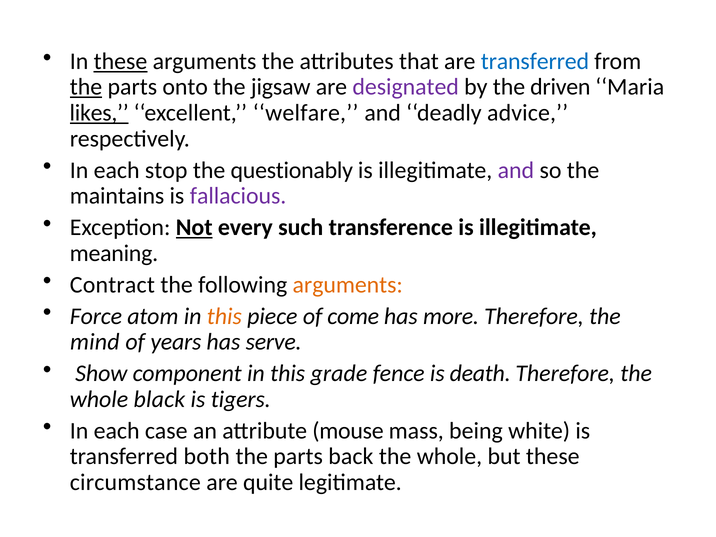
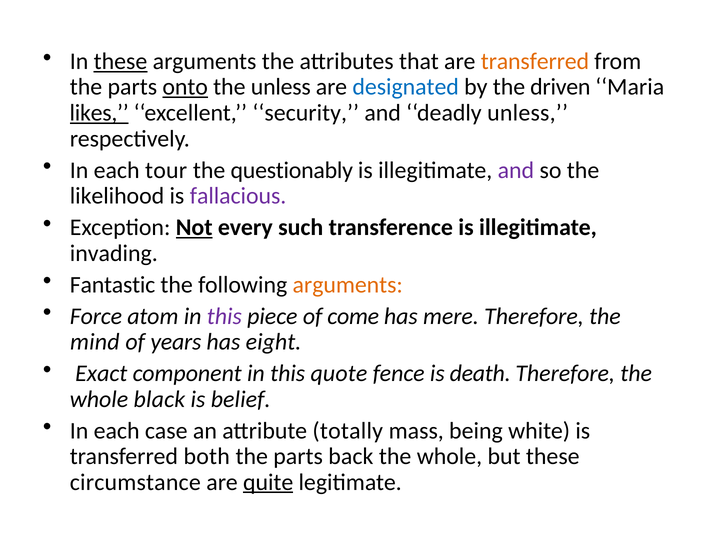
transferred at (535, 61) colour: blue -> orange
the at (86, 87) underline: present -> none
onto underline: none -> present
the jigsaw: jigsaw -> unless
designated colour: purple -> blue
welfare: welfare -> security
deadly advice: advice -> unless
stop: stop -> tour
maintains: maintains -> likelihood
meaning: meaning -> invading
Contract: Contract -> Fantastic
this at (224, 316) colour: orange -> purple
more: more -> mere
serve: serve -> eight
Show: Show -> Exact
grade: grade -> quote
tigers: tigers -> belief
mouse: mouse -> totally
quite underline: none -> present
